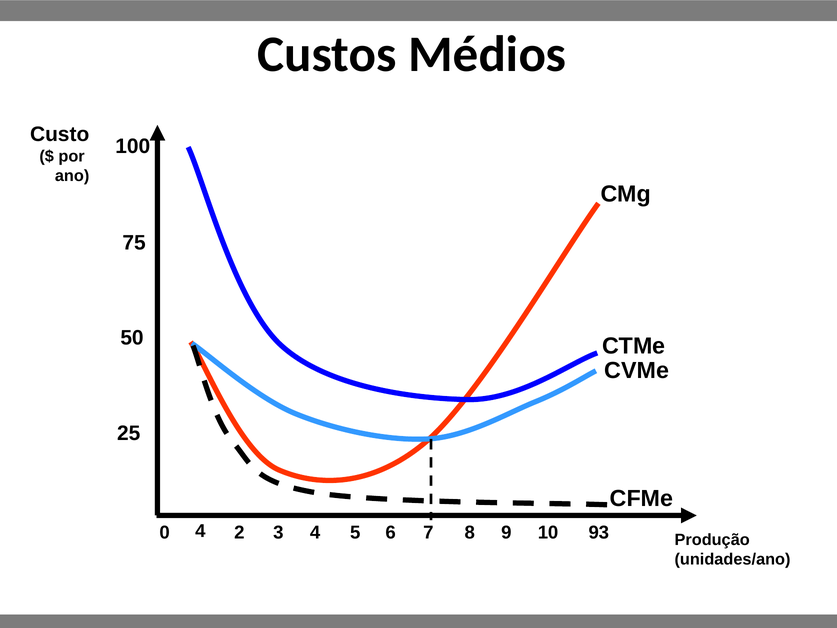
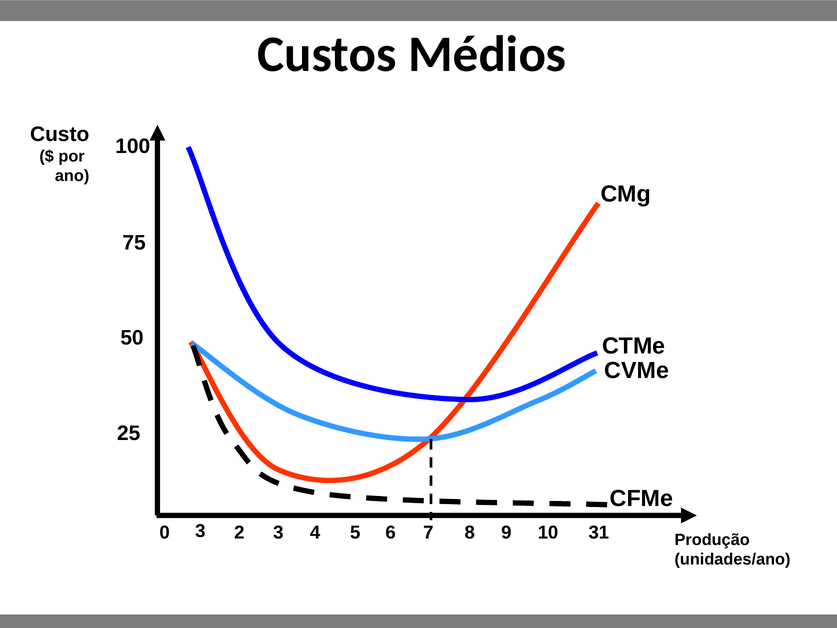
0 4: 4 -> 3
93: 93 -> 31
